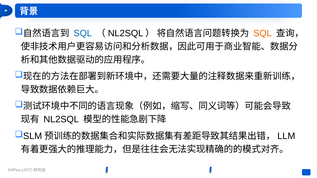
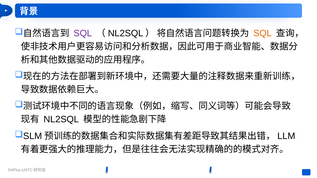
SQL at (83, 33) colour: blue -> purple
